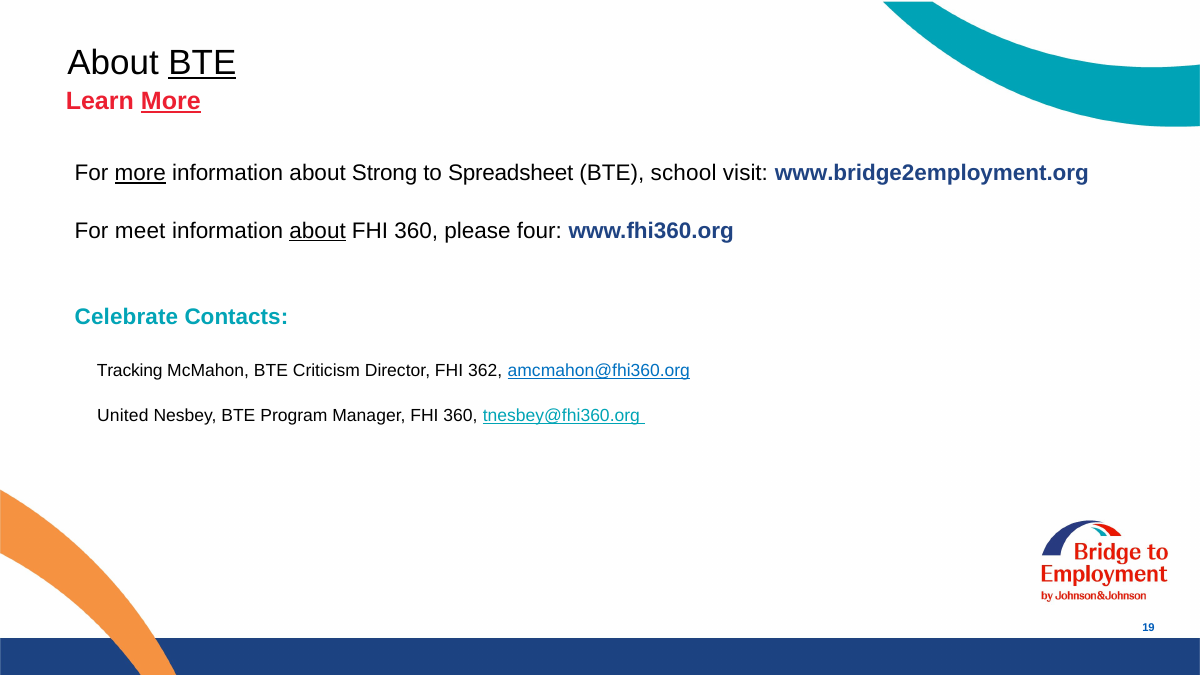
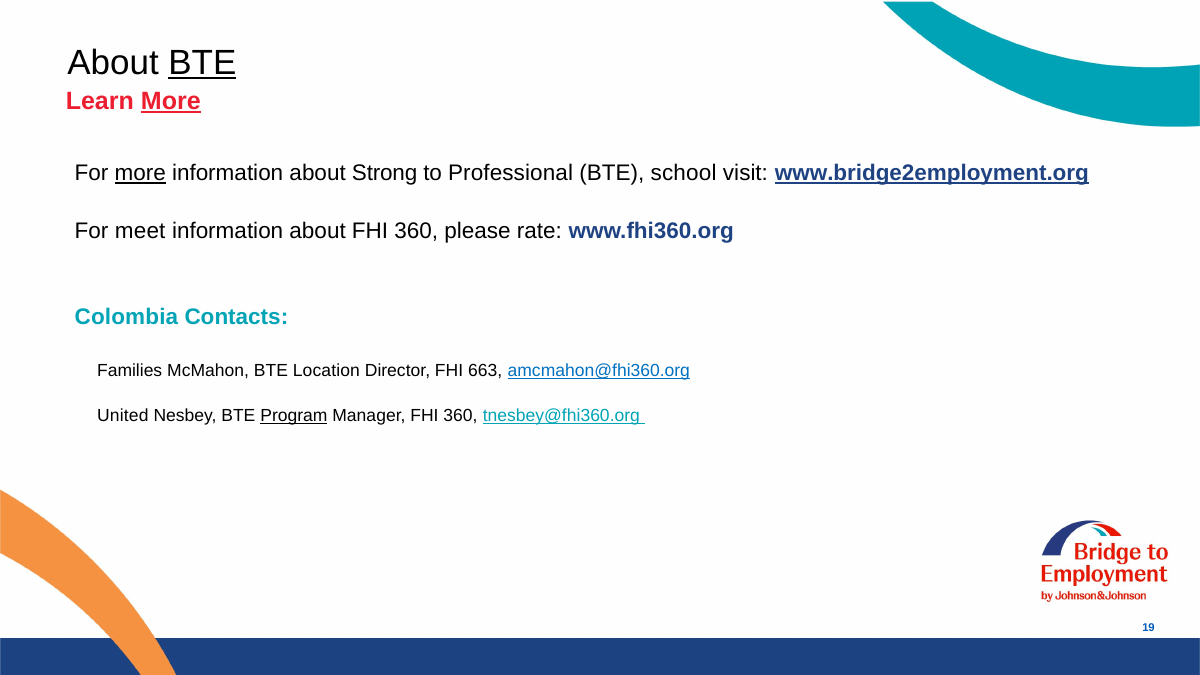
Spreadsheet: Spreadsheet -> Professional
www.bridge2employment.org underline: none -> present
about at (318, 231) underline: present -> none
four: four -> rate
Celebrate: Celebrate -> Colombia
Tracking: Tracking -> Families
Criticism: Criticism -> Location
362: 362 -> 663
Program underline: none -> present
